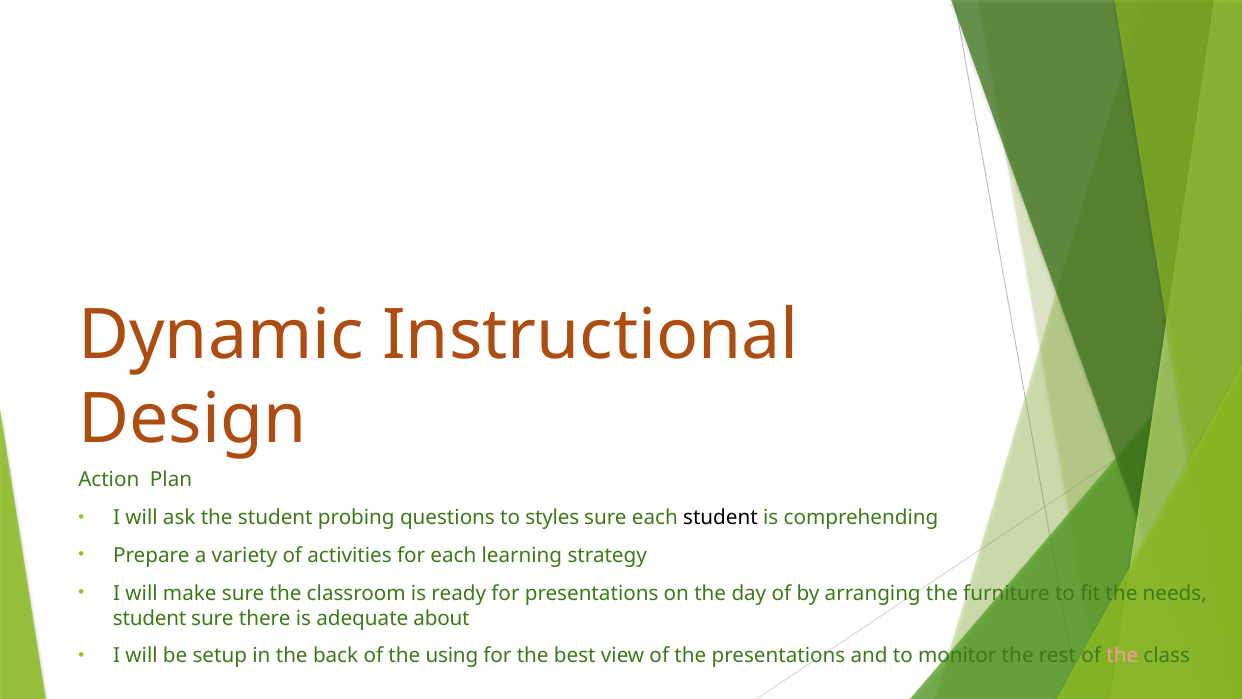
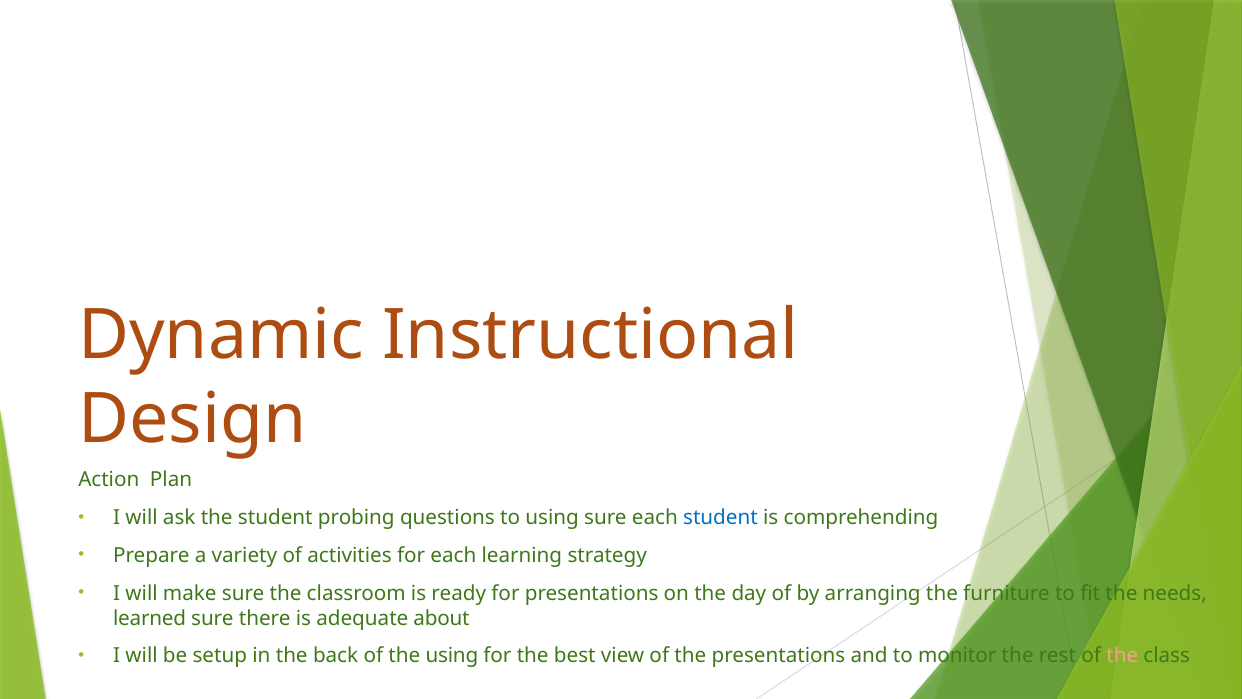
to styles: styles -> using
student at (720, 517) colour: black -> blue
student at (150, 618): student -> learned
